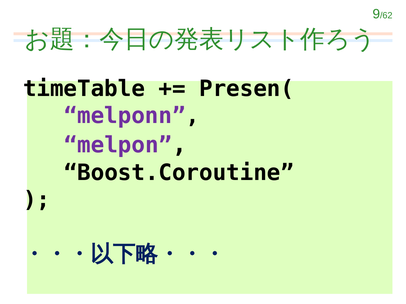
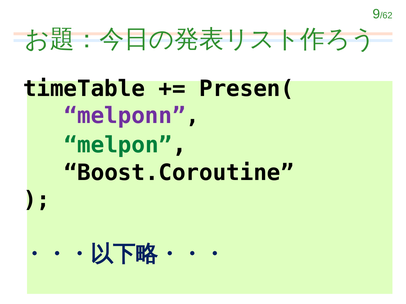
melpon colour: purple -> green
